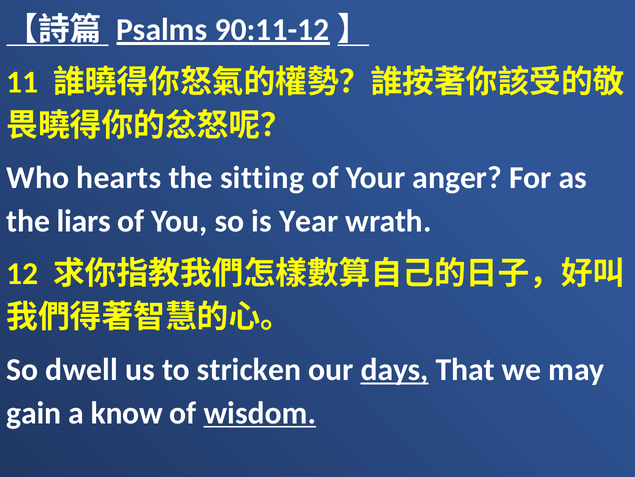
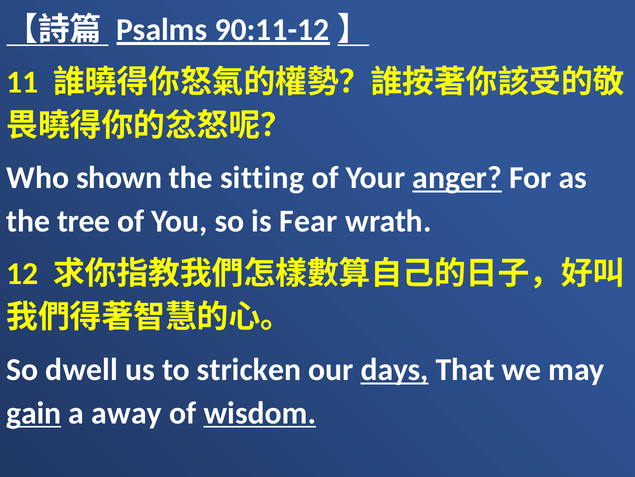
hearts: hearts -> shown
anger underline: none -> present
liars: liars -> tree
Year: Year -> Fear
gain underline: none -> present
know: know -> away
